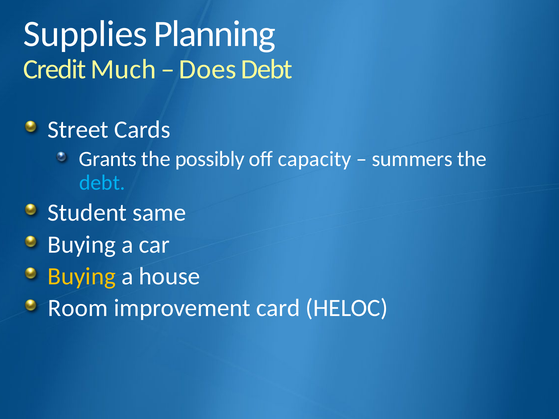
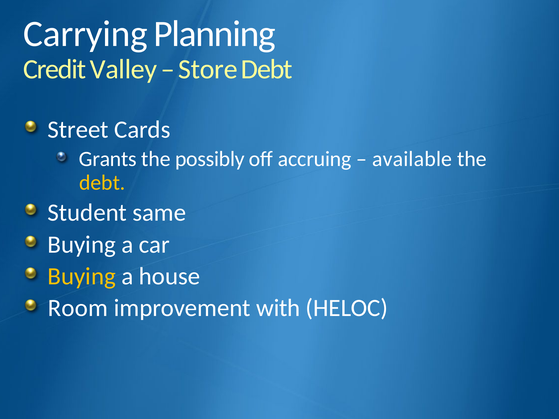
Supplies: Supplies -> Carrying
Much: Much -> Valley
Does: Does -> Store
capacity: capacity -> accruing
summers: summers -> available
debt at (102, 183) colour: light blue -> yellow
card: card -> with
